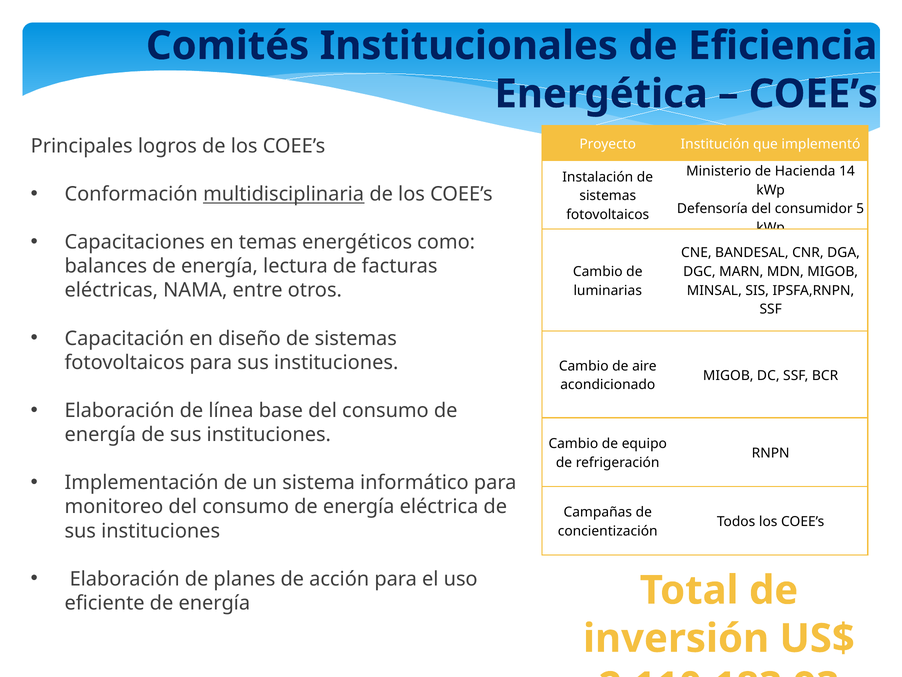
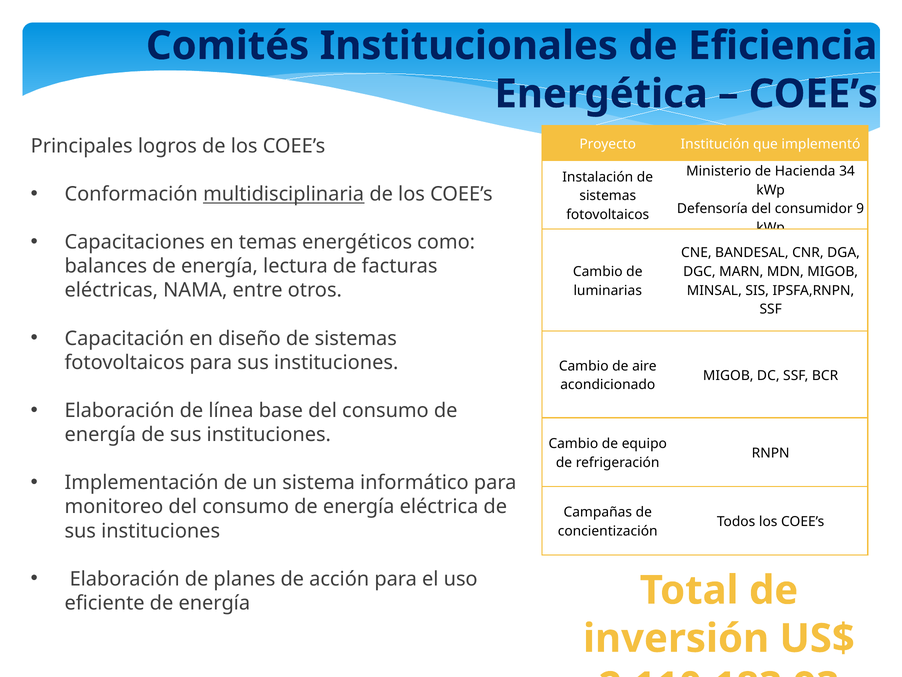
14: 14 -> 34
5: 5 -> 9
